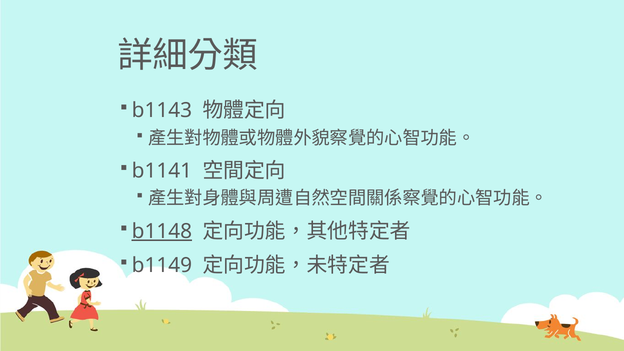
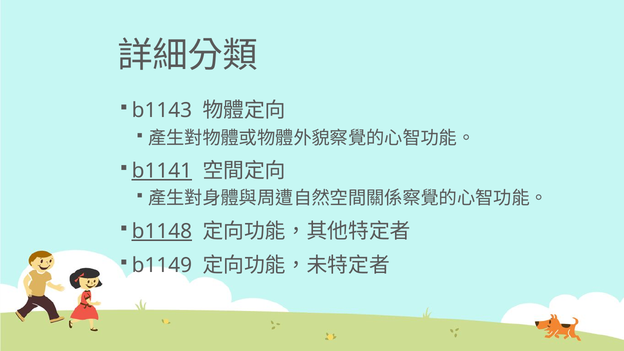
b1141 underline: none -> present
